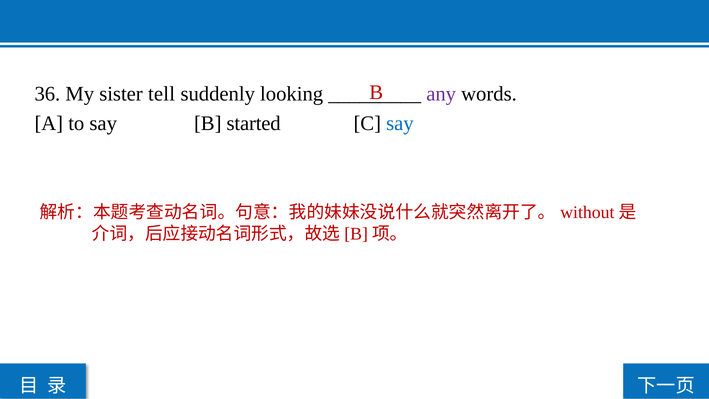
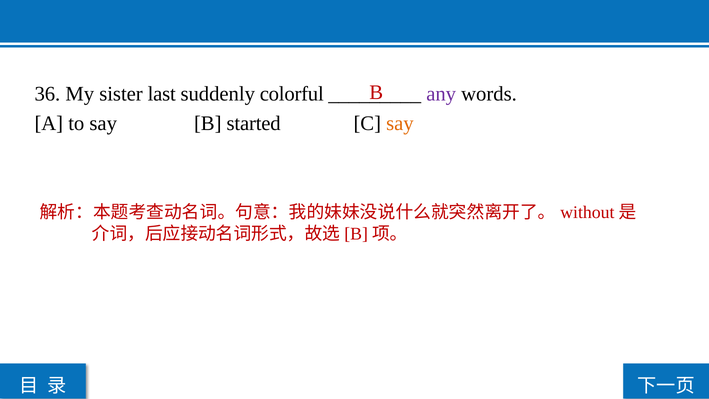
tell: tell -> last
looking: looking -> colorful
say at (400, 124) colour: blue -> orange
